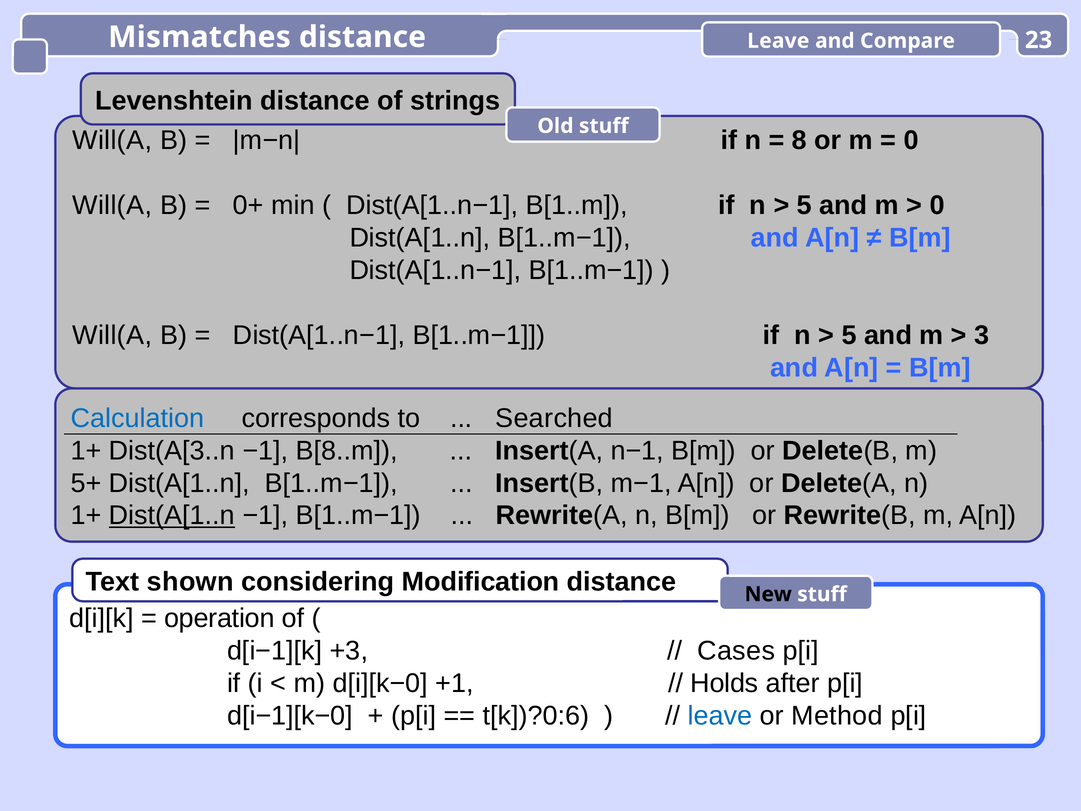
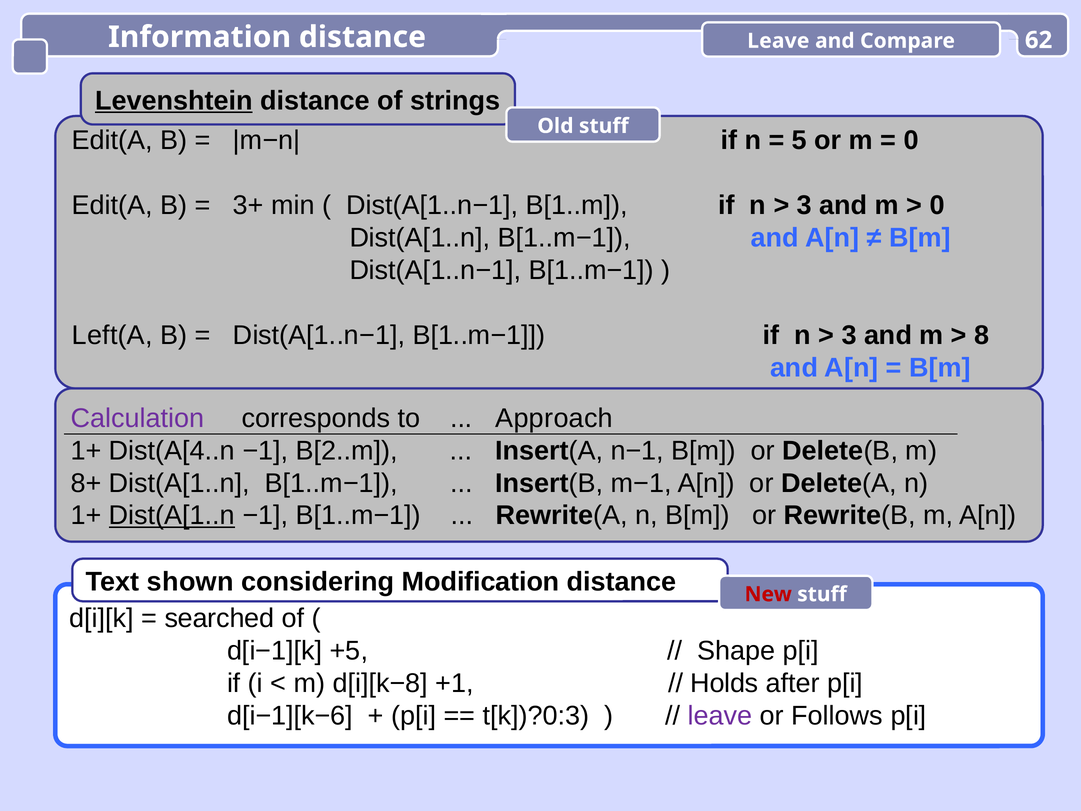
Mismatches: Mismatches -> Information
23: 23 -> 62
Levenshtein underline: none -> present
Will(A at (112, 141): Will(A -> Edit(A
8: 8 -> 5
Will(A at (112, 205): Will(A -> Edit(A
0+: 0+ -> 3+
5 at (804, 205): 5 -> 3
Will(A at (112, 335): Will(A -> Left(A
5 at (849, 335): 5 -> 3
3: 3 -> 8
Calculation colour: blue -> purple
Searched: Searched -> Approach
Dist(A[3..n: Dist(A[3..n -> Dist(A[4..n
B[8..m: B[8..m -> B[2..m
5+: 5+ -> 8+
New colour: black -> red
operation: operation -> searched
+3: +3 -> +5
Cases: Cases -> Shape
d[i][k−0: d[i][k−0 -> d[i][k−8
d[i−1][k−0: d[i−1][k−0 -> d[i−1][k−6
t[k])?0:6: t[k])?0:6 -> t[k])?0:3
leave at (720, 715) colour: blue -> purple
Method: Method -> Follows
